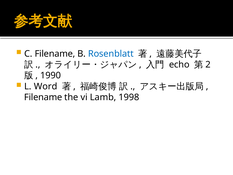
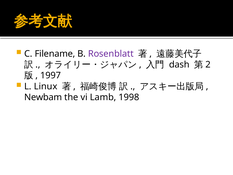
Rosenblatt colour: blue -> purple
echo: echo -> dash
1990: 1990 -> 1997
Word: Word -> Linux
Filename at (43, 97): Filename -> Newbam
